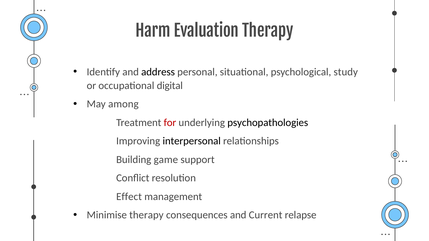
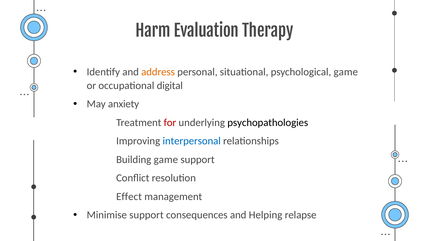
address colour: black -> orange
psychological study: study -> game
among: among -> anxiety
interpersonal colour: black -> blue
Minimise therapy: therapy -> support
Current: Current -> Helping
